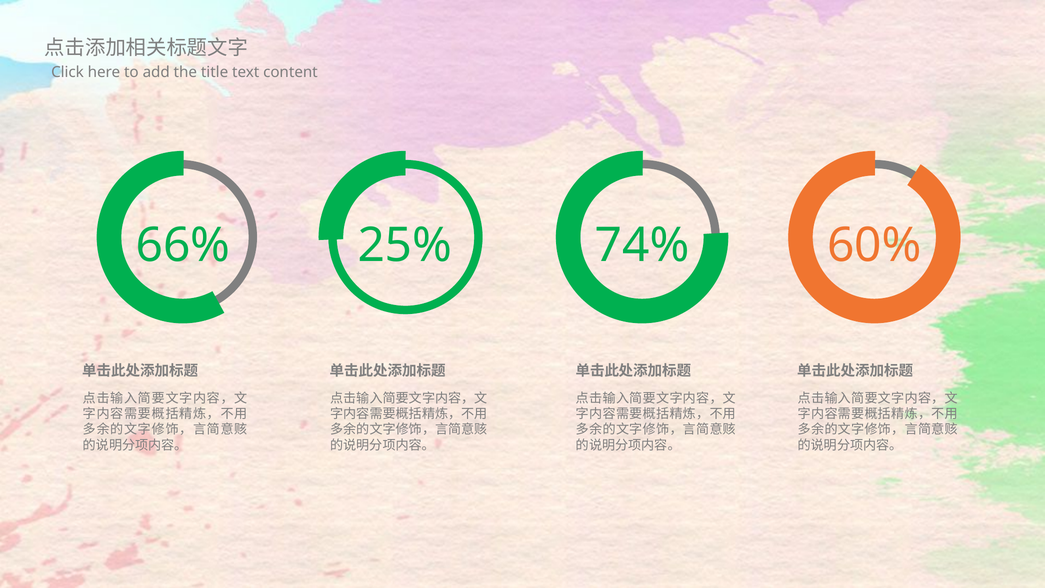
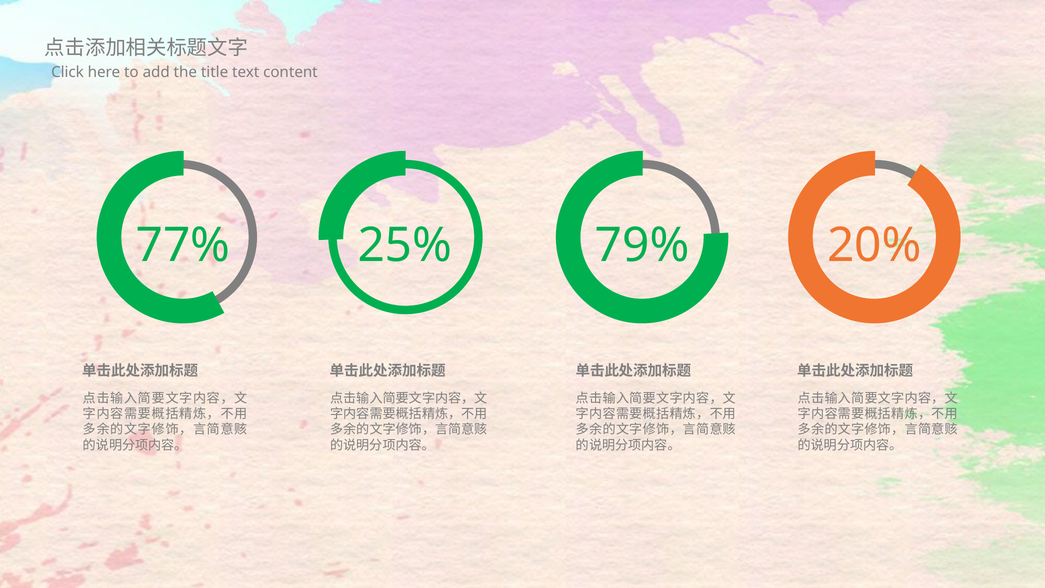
66%: 66% -> 77%
74%: 74% -> 79%
60%: 60% -> 20%
